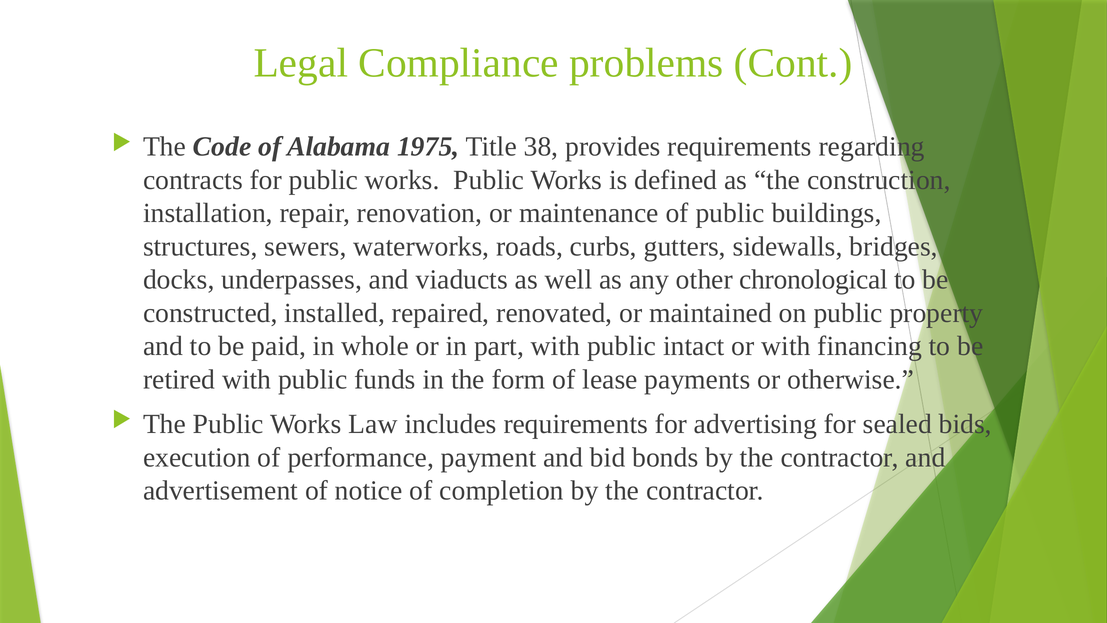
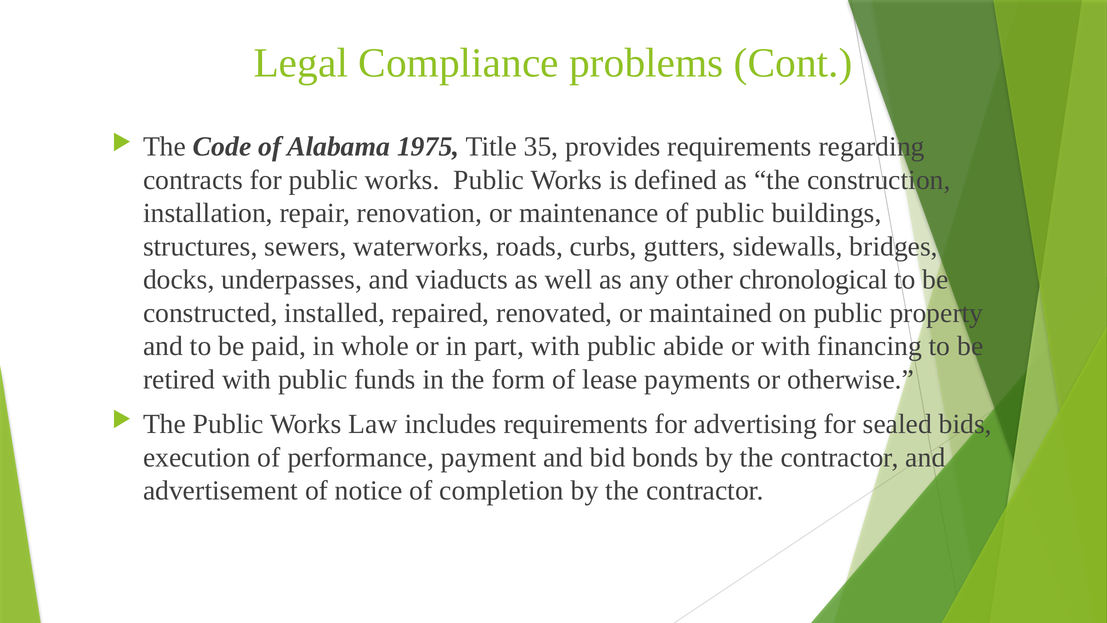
38: 38 -> 35
intact: intact -> abide
